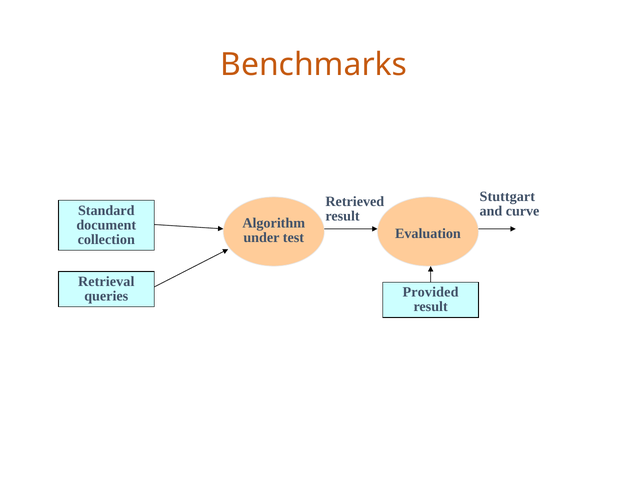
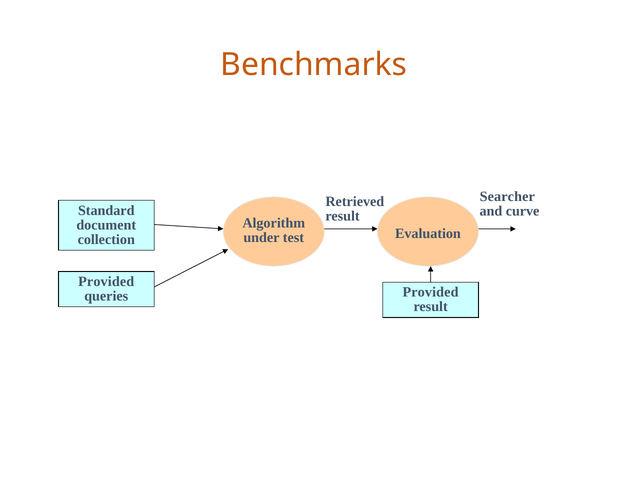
Stuttgart: Stuttgart -> Searcher
Retrieval at (106, 281): Retrieval -> Provided
